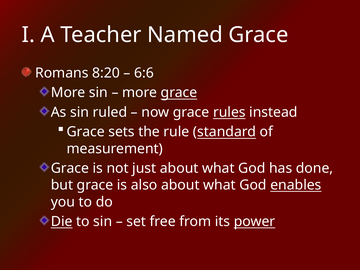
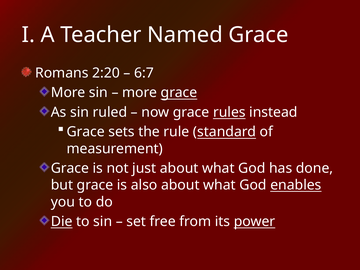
8:20: 8:20 -> 2:20
6:6: 6:6 -> 6:7
